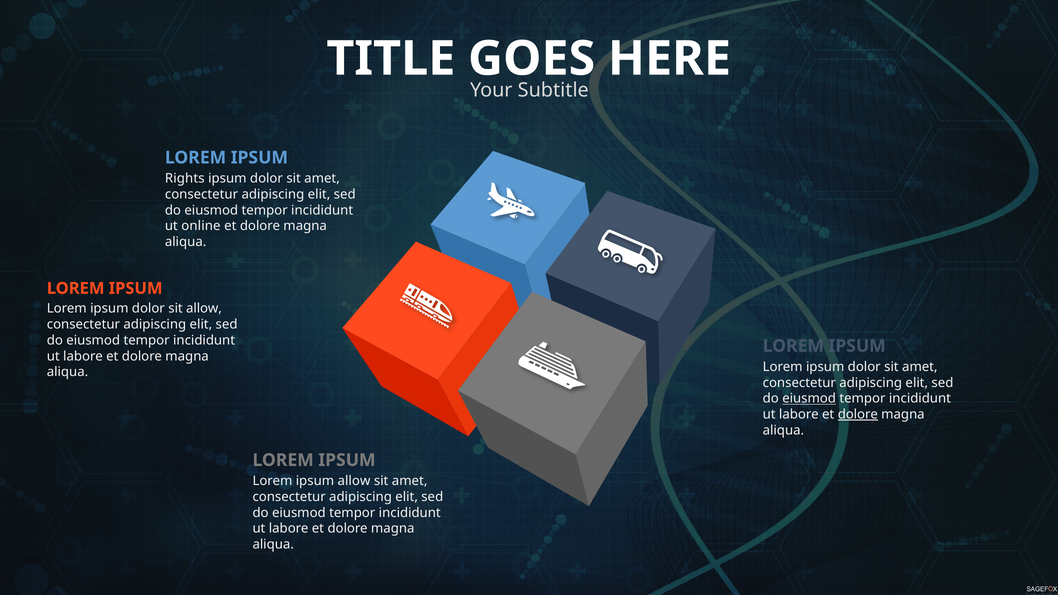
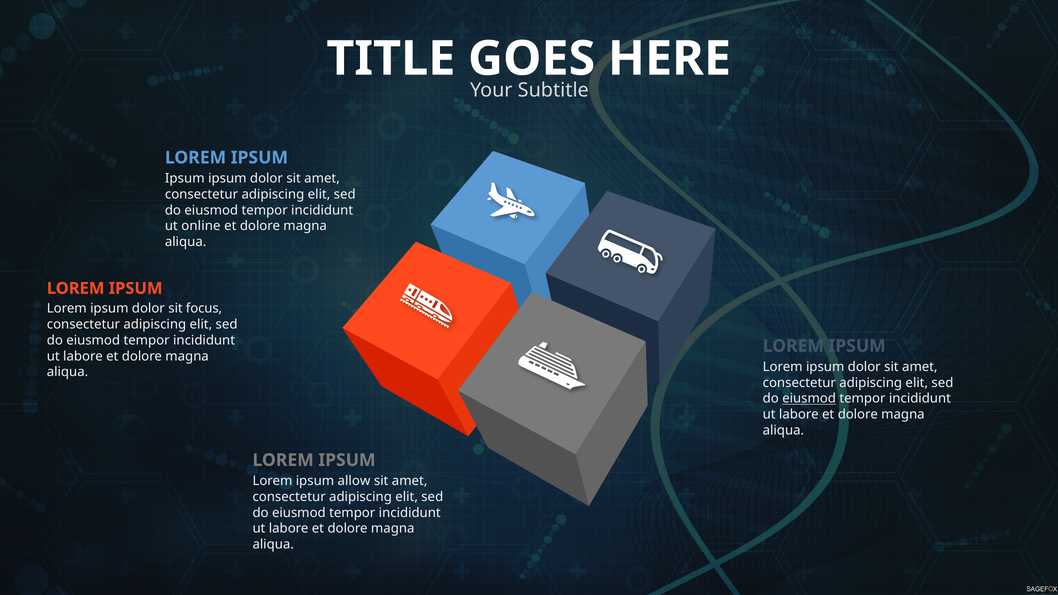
Rights at (185, 178): Rights -> Ipsum
sit allow: allow -> focus
dolore at (858, 415) underline: present -> none
